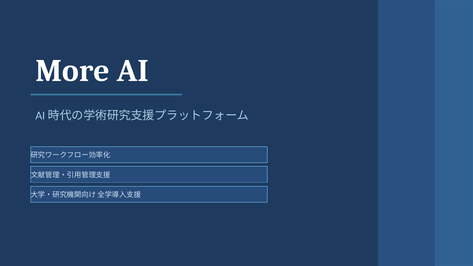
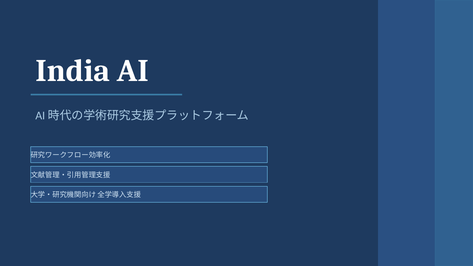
More: More -> India
